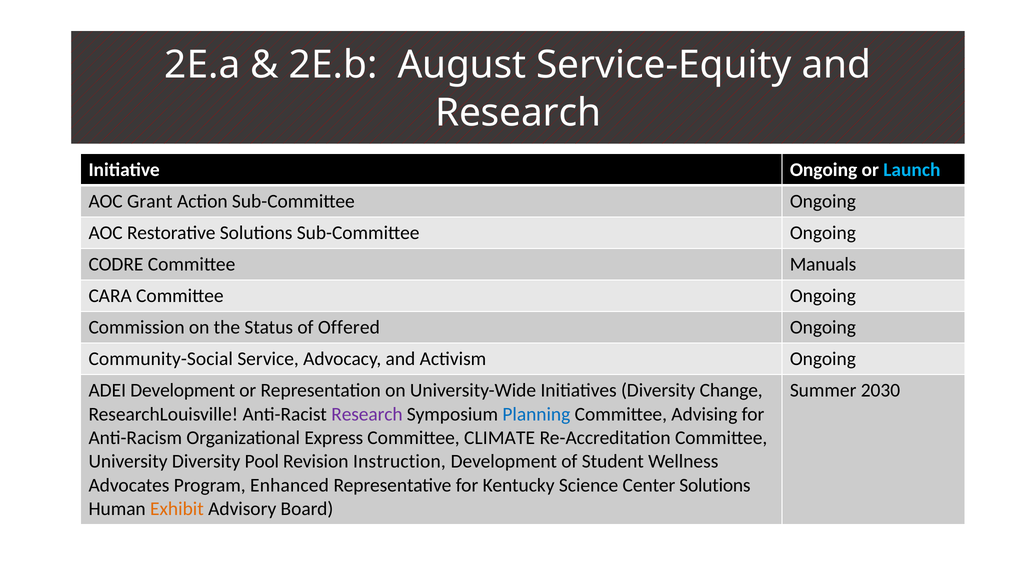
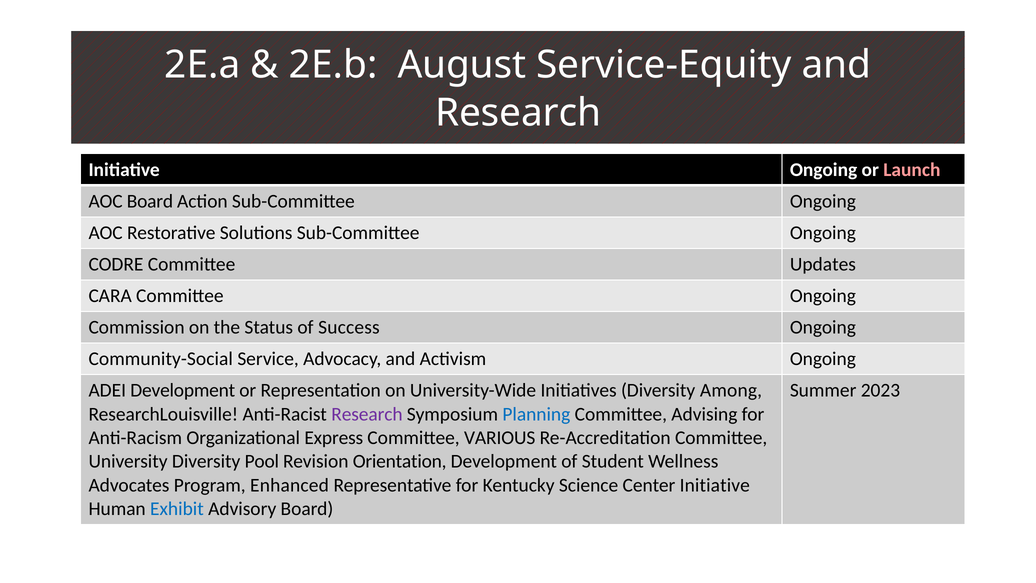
Launch colour: light blue -> pink
AOC Grant: Grant -> Board
Manuals: Manuals -> Updates
Offered: Offered -> Success
Change: Change -> Among
2030: 2030 -> 2023
CLIMATE: CLIMATE -> VARIOUS
Instruction: Instruction -> Orientation
Center Solutions: Solutions -> Initiative
Exhibit colour: orange -> blue
